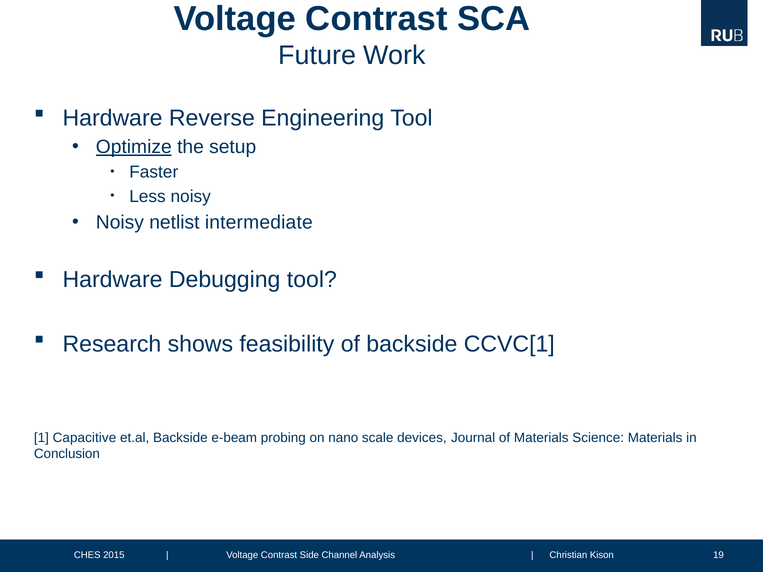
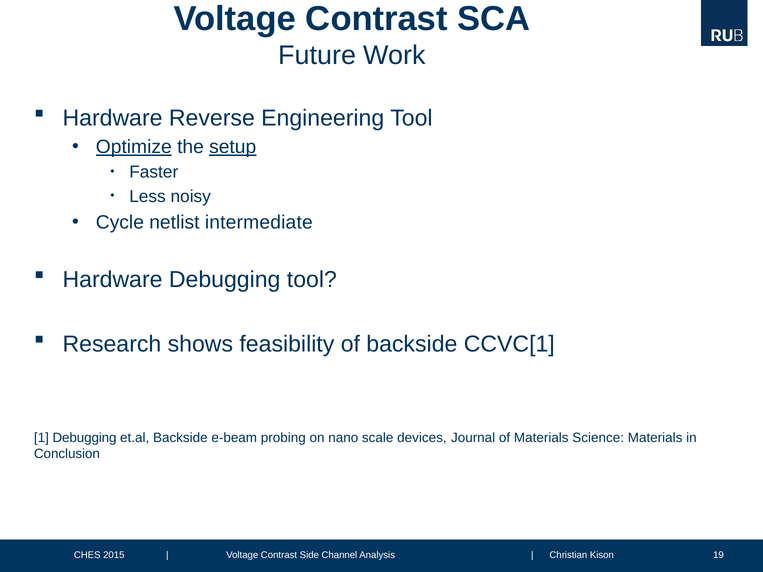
setup underline: none -> present
Noisy at (120, 222): Noisy -> Cycle
1 Capacitive: Capacitive -> Debugging
